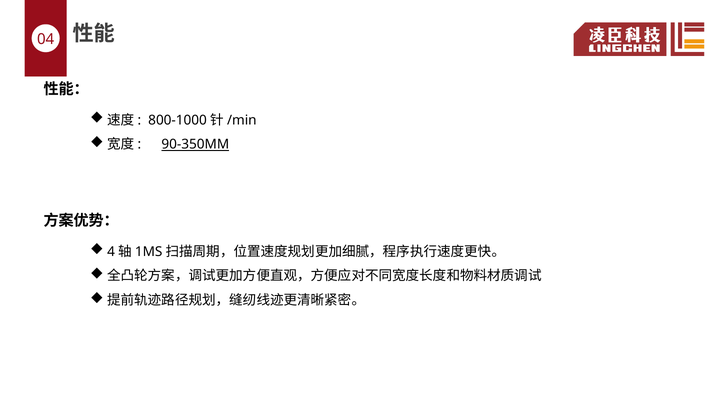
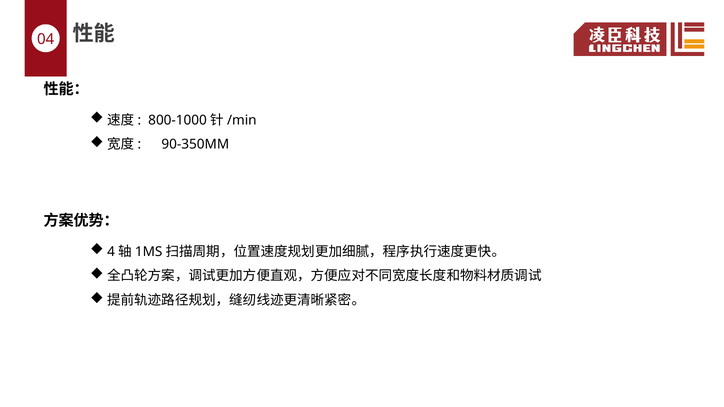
90-350MM underline: present -> none
